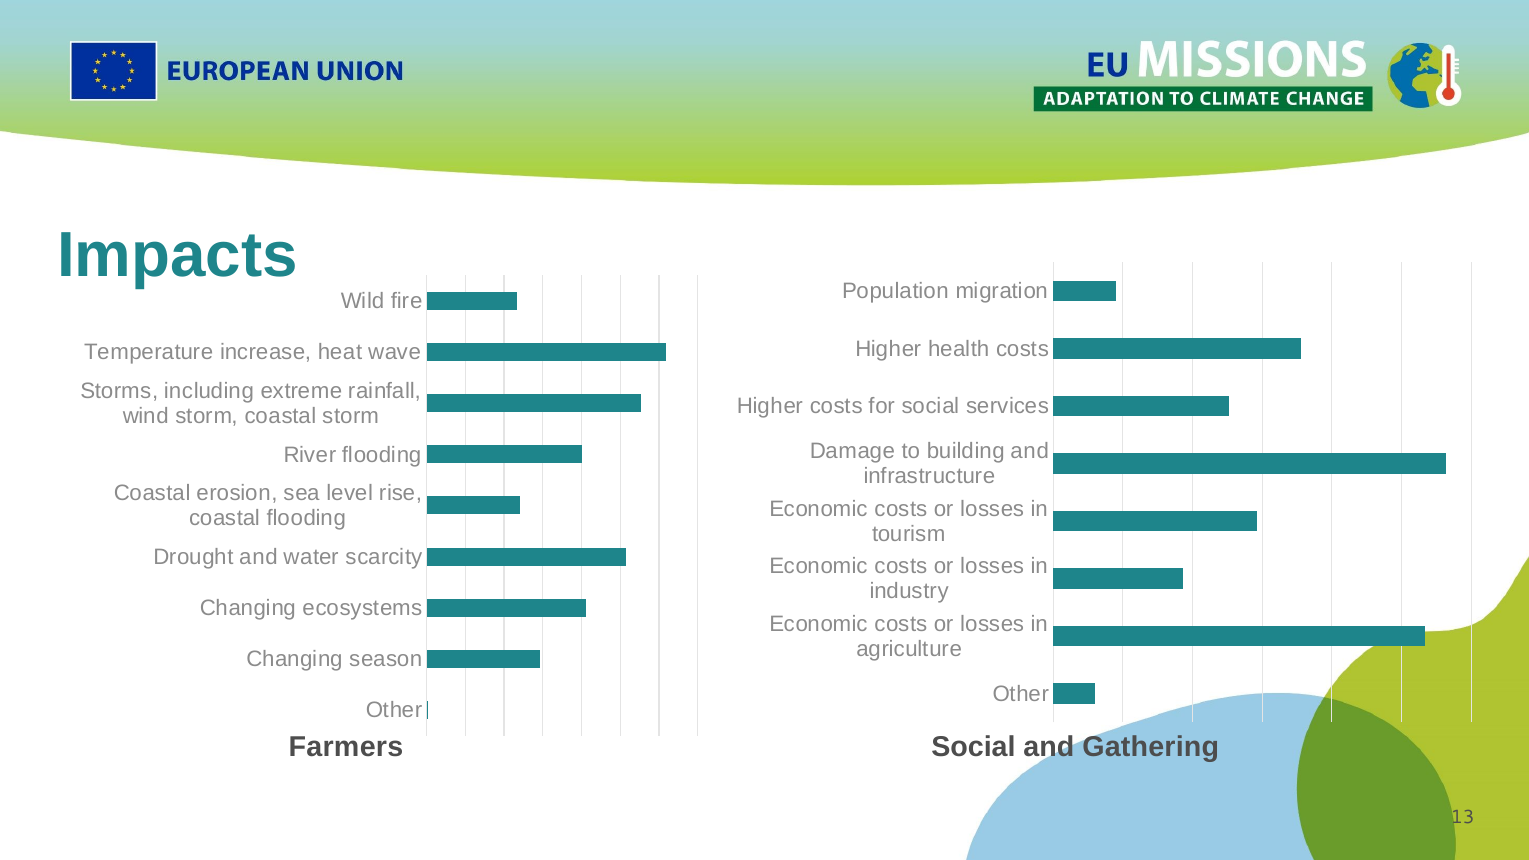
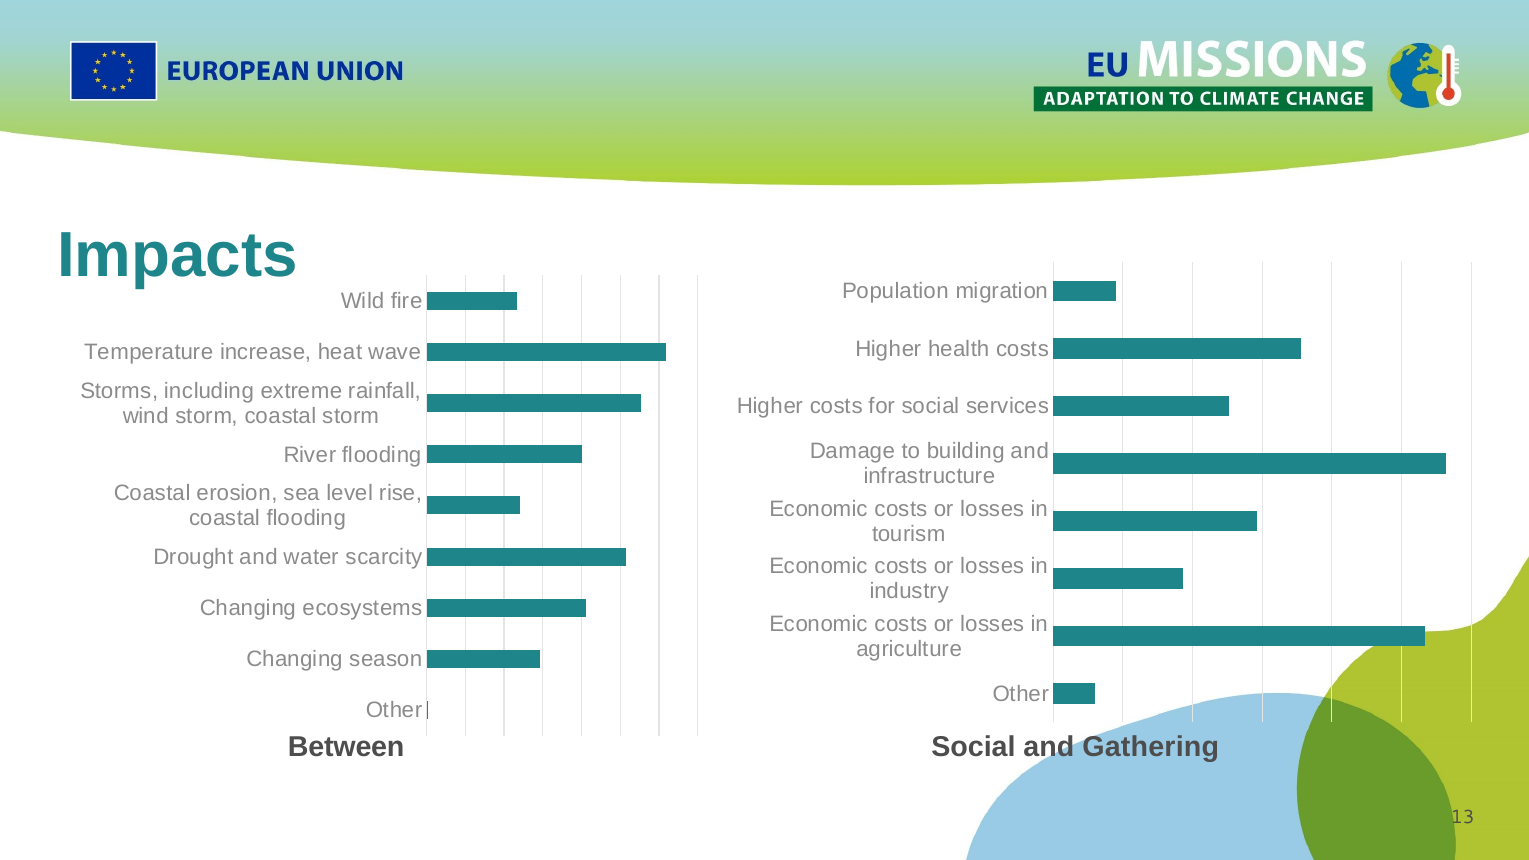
Farmers: Farmers -> Between
